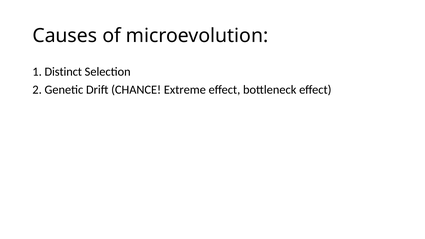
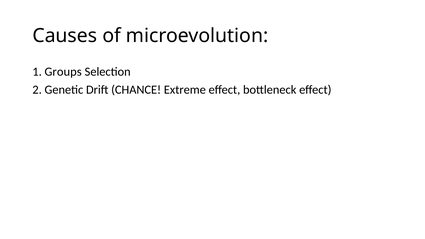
Distinct: Distinct -> Groups
